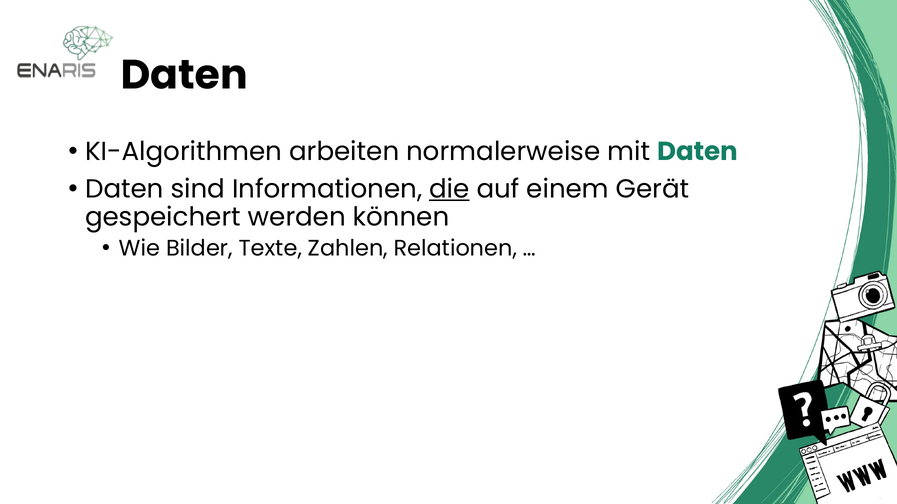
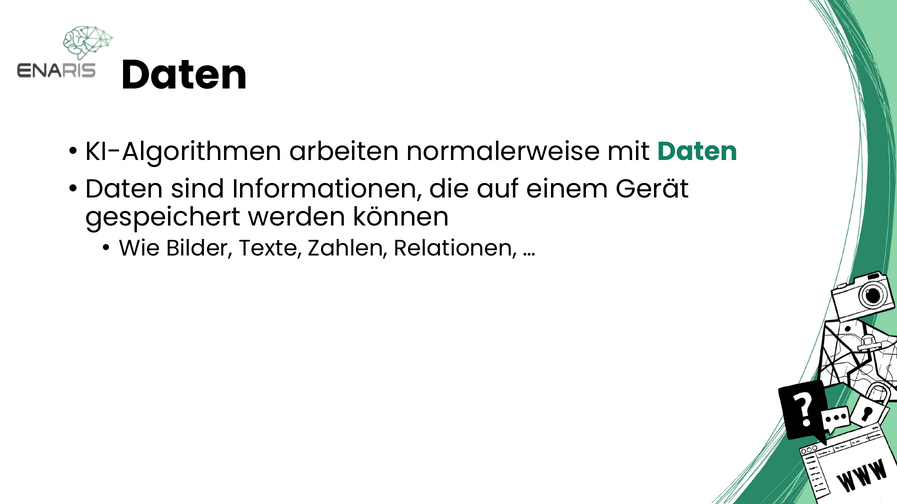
die underline: present -> none
